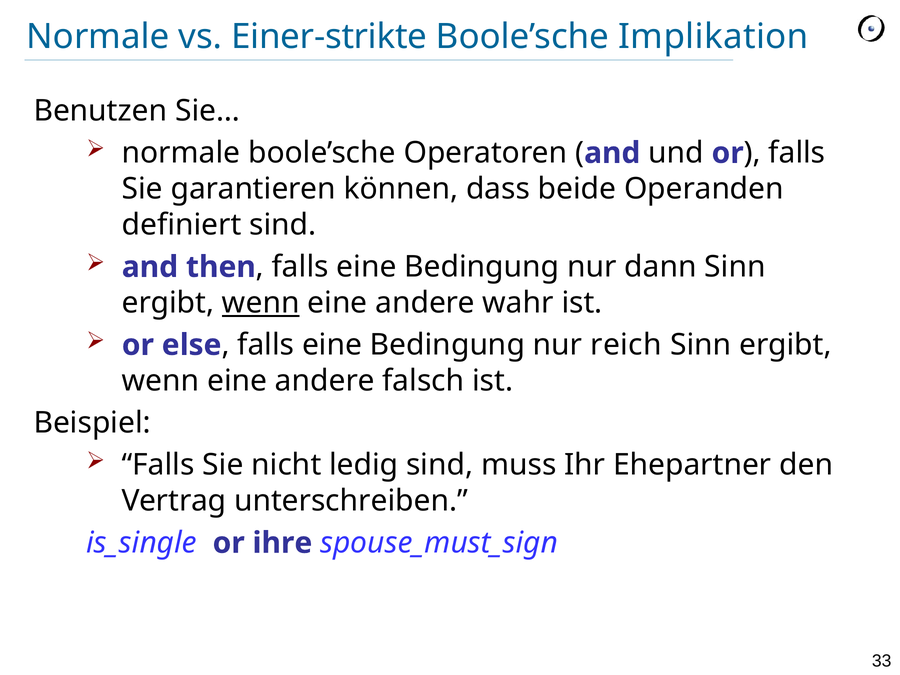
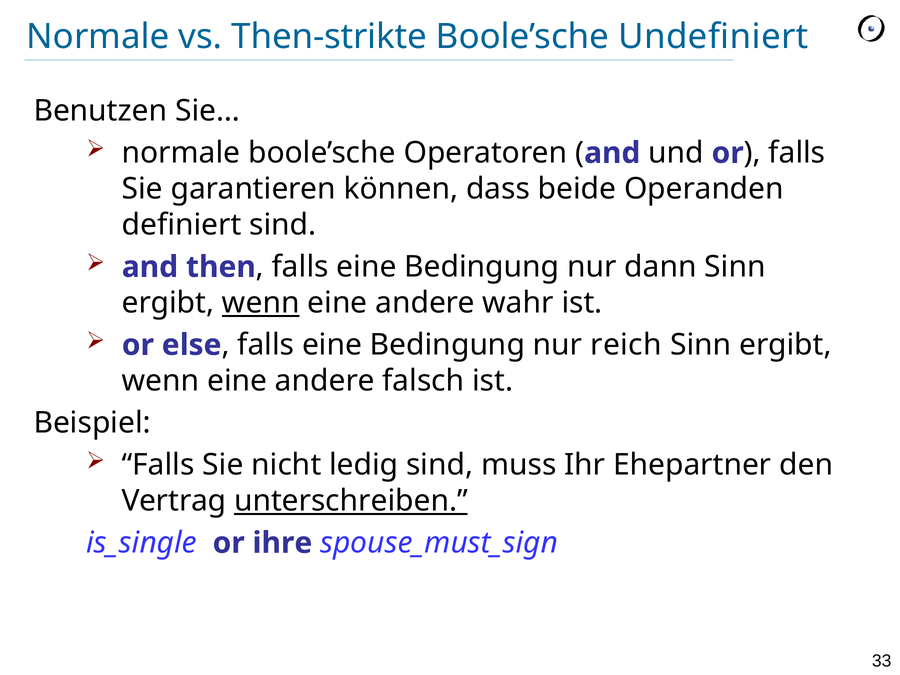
Einer-strikte: Einer-strikte -> Then-strikte
Implikation: Implikation -> Undefiniert
unterschreiben underline: none -> present
